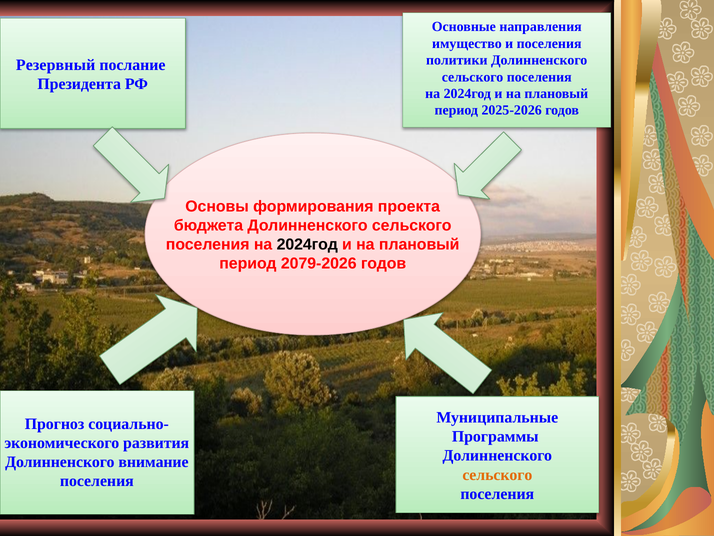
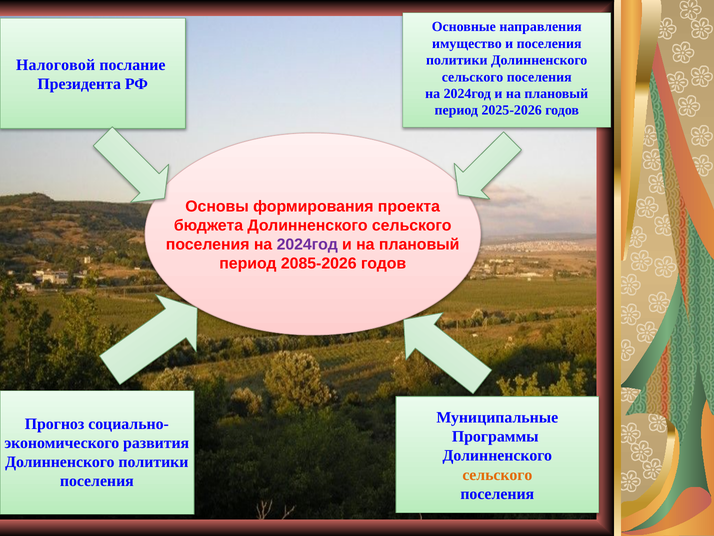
Резервный: Резервный -> Налоговой
2024год at (307, 244) colour: black -> purple
2079-2026: 2079-2026 -> 2085-2026
Долинненского внимание: внимание -> политики
